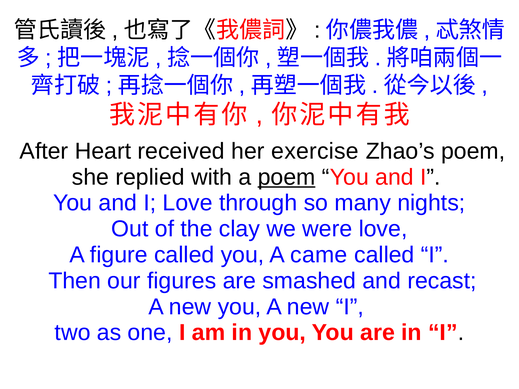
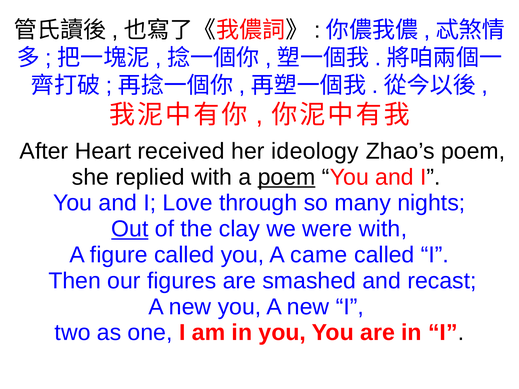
exercise: exercise -> ideology
Out underline: none -> present
were love: love -> with
